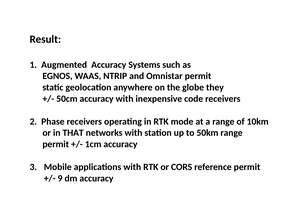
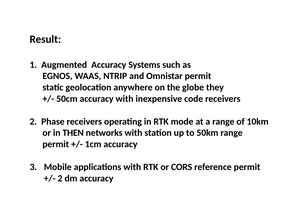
THAT: THAT -> THEN
9 at (60, 178): 9 -> 2
